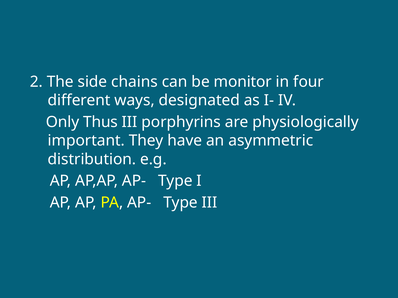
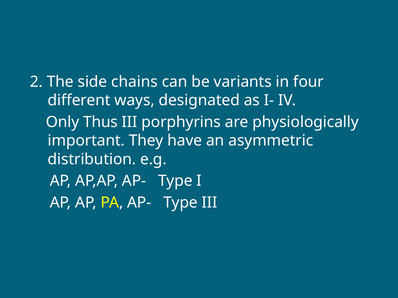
monitor: monitor -> variants
